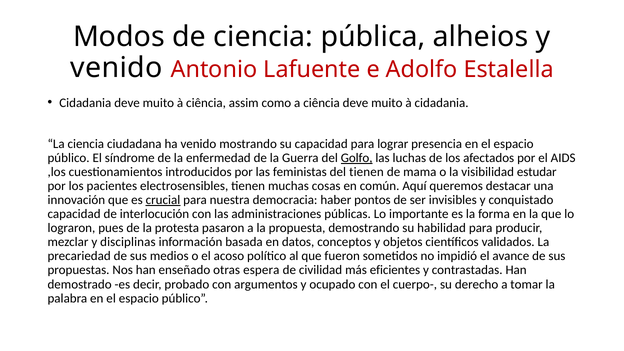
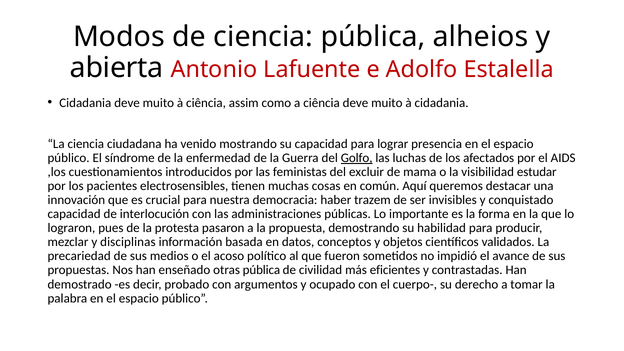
venido at (116, 68): venido -> abierta
del tienen: tienen -> excluir
crucial underline: present -> none
pontos: pontos -> trazem
otras espera: espera -> pública
